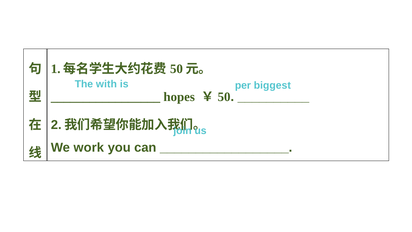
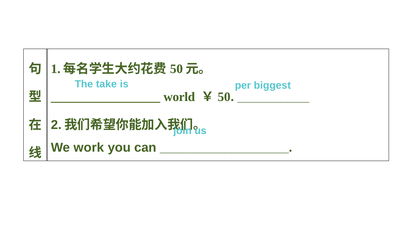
with: with -> take
hopes: hopes -> world
